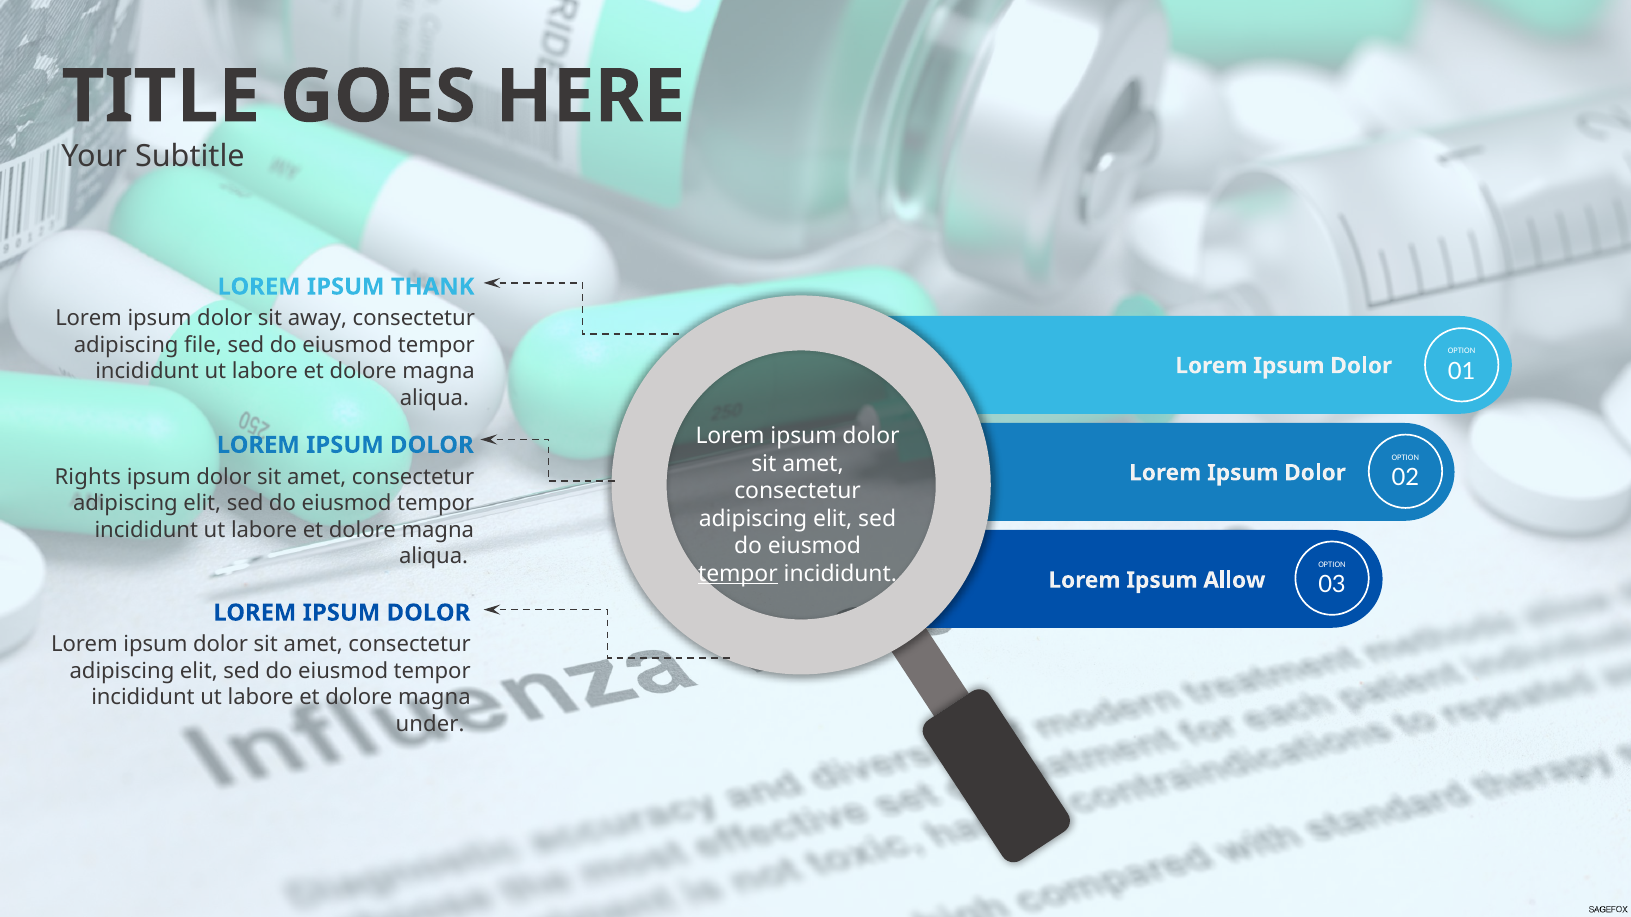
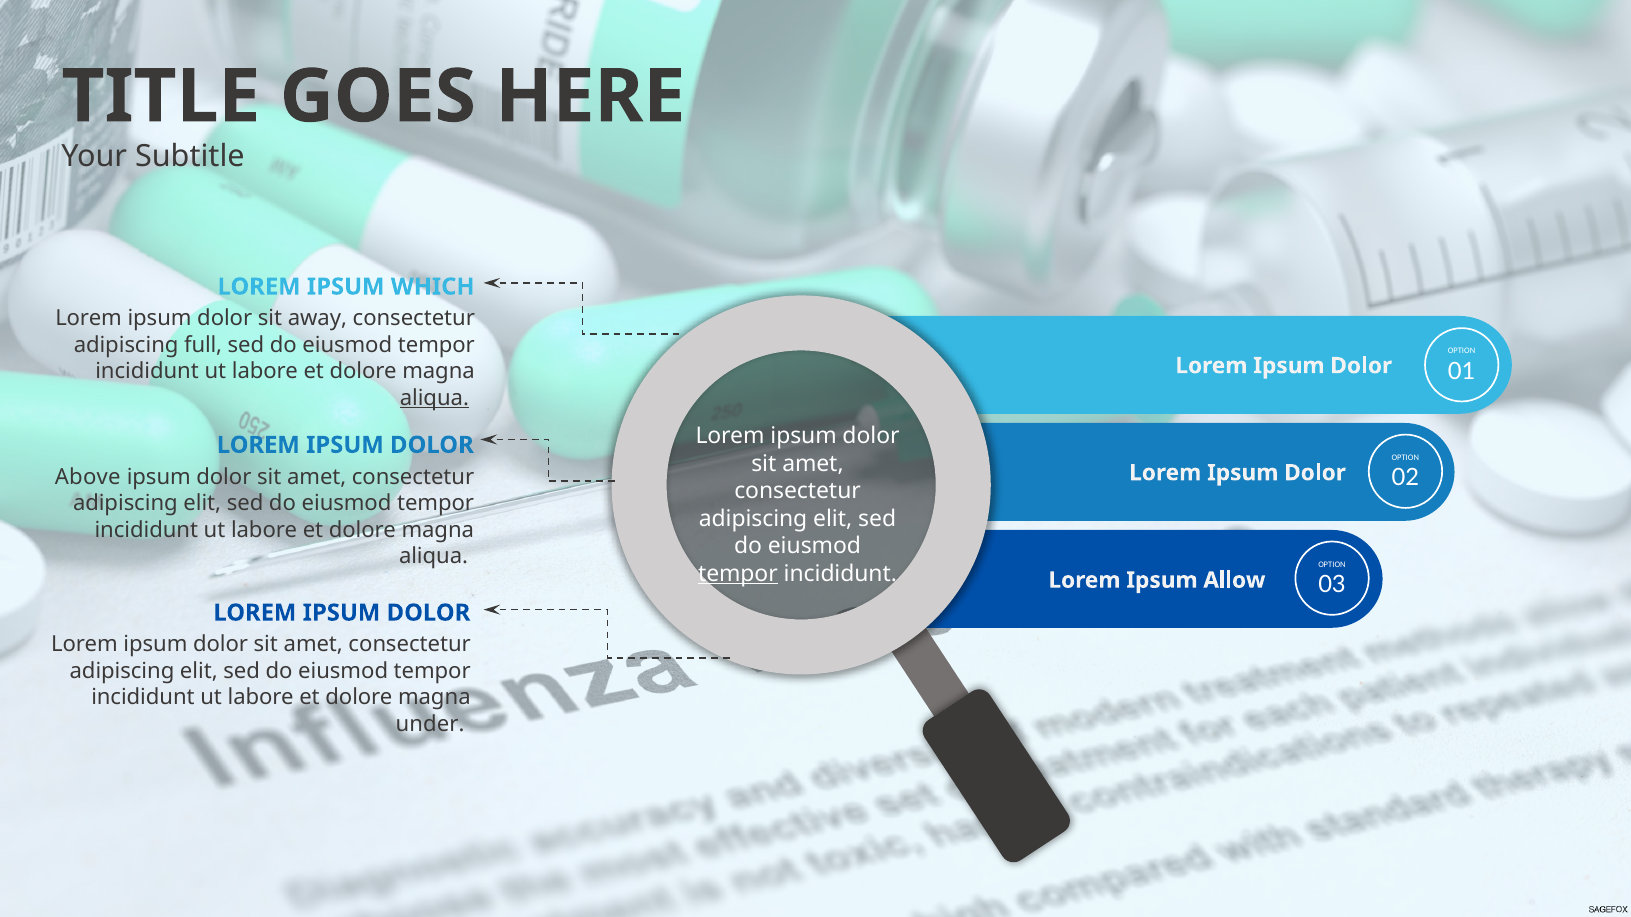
THANK: THANK -> WHICH
file: file -> full
aliqua at (434, 398) underline: none -> present
Rights: Rights -> Above
